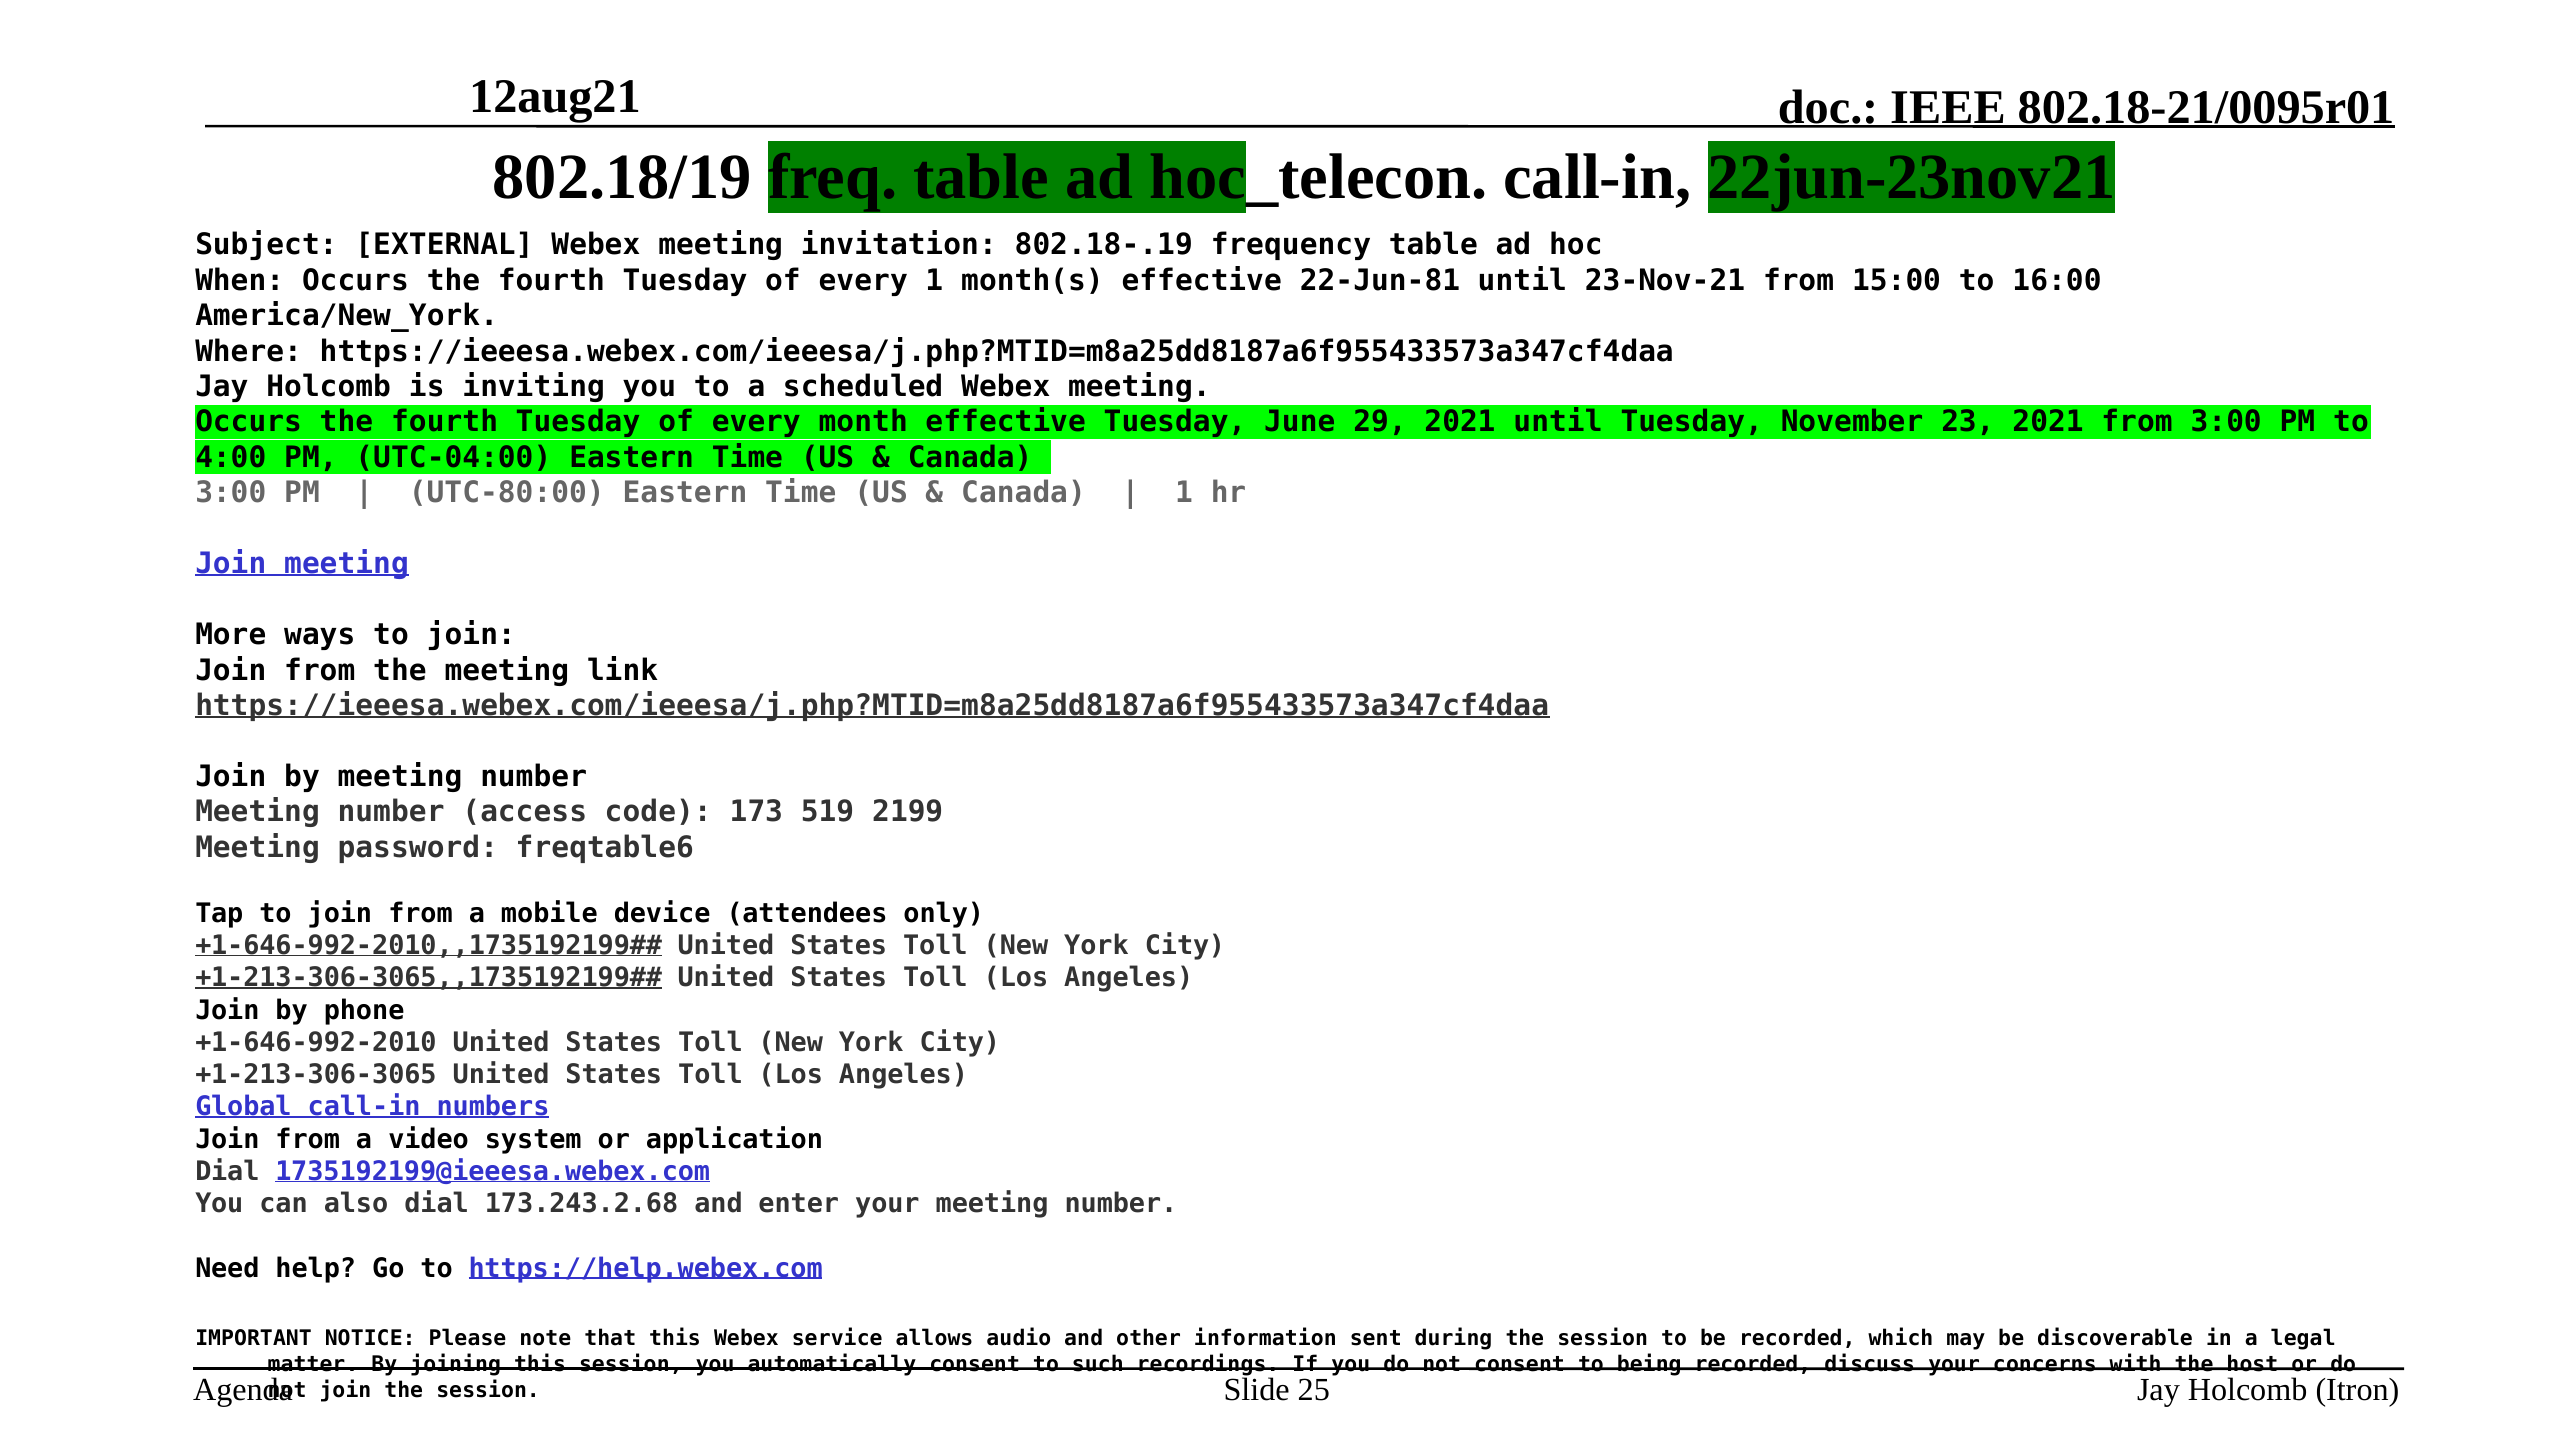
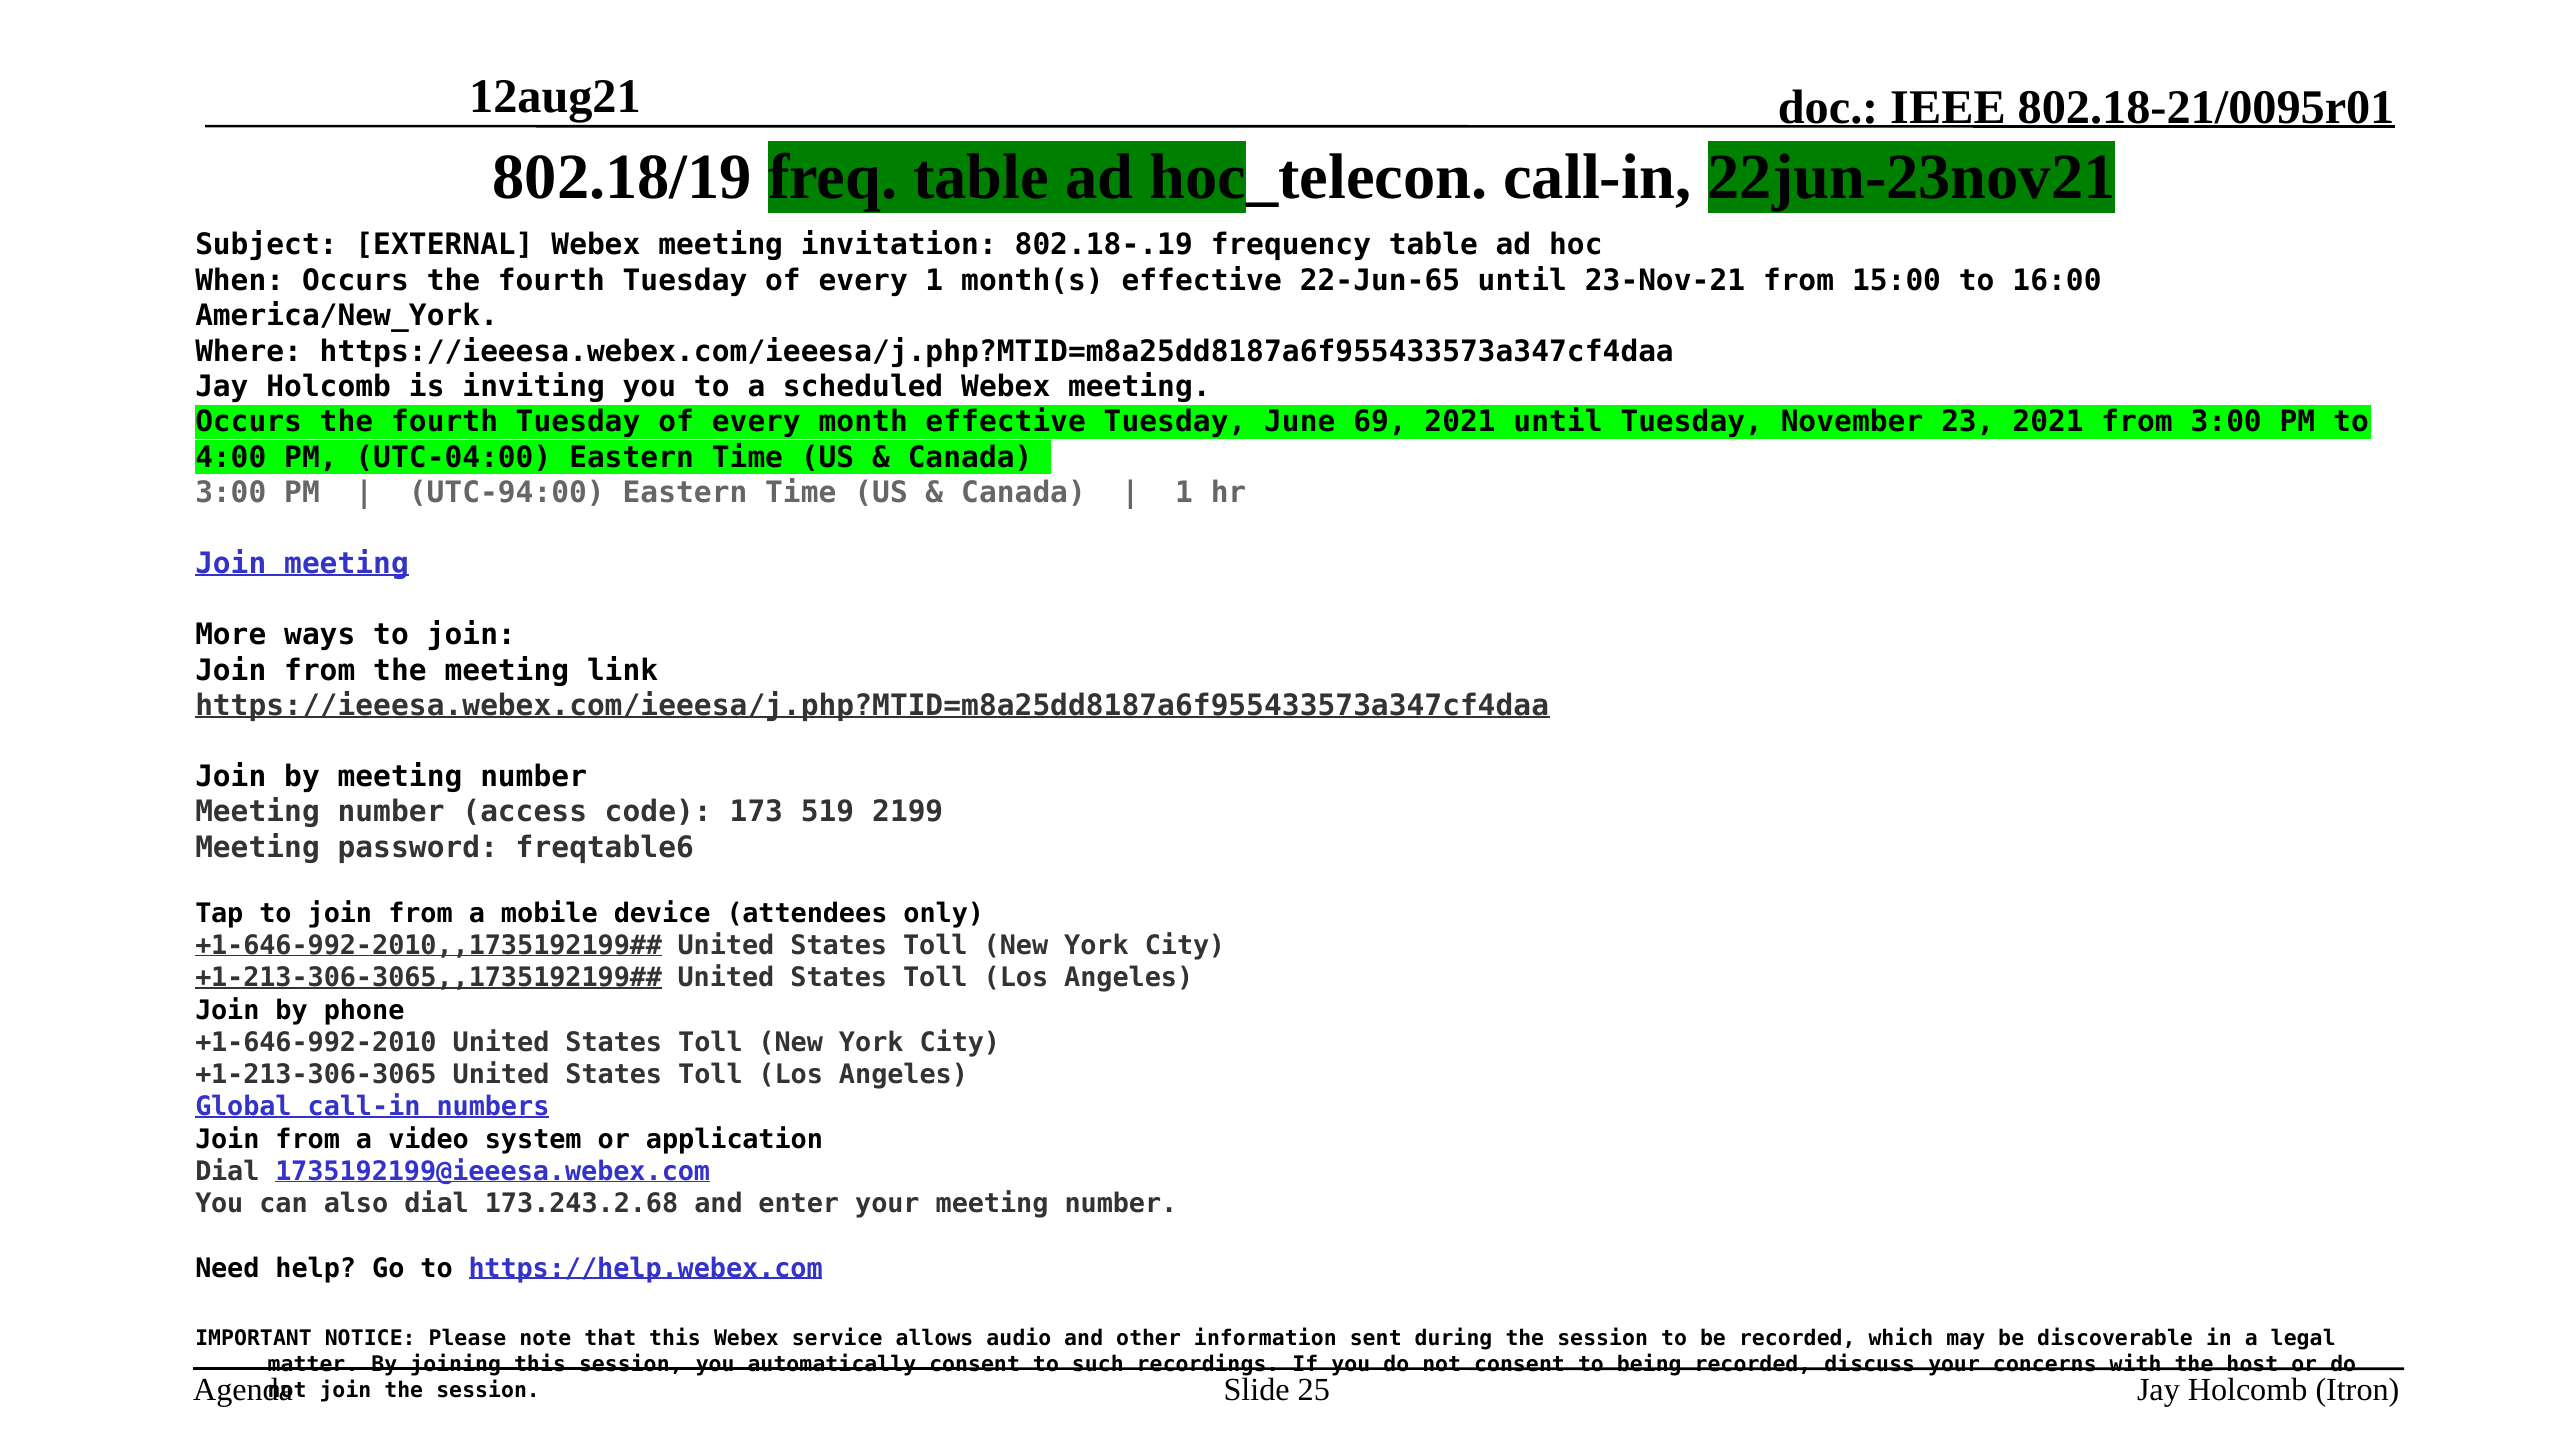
22-Jun-81: 22-Jun-81 -> 22-Jun-65
29: 29 -> 69
UTC-80:00: UTC-80:00 -> UTC-94:00
